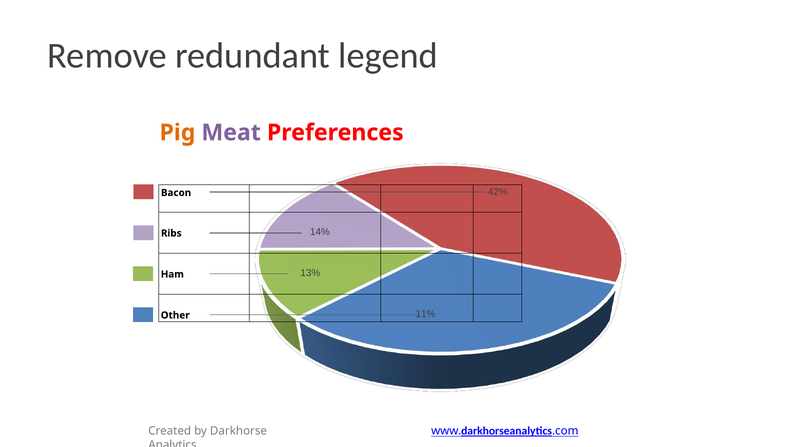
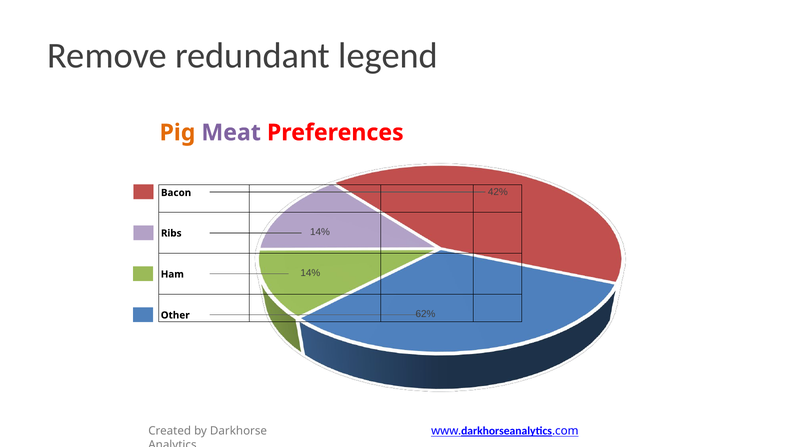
Ham 13%: 13% -> 14%
11%: 11% -> 62%
